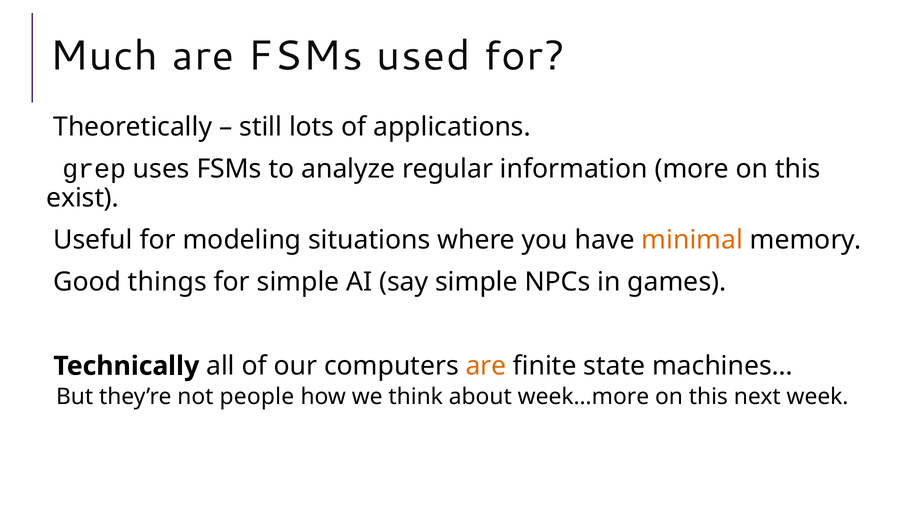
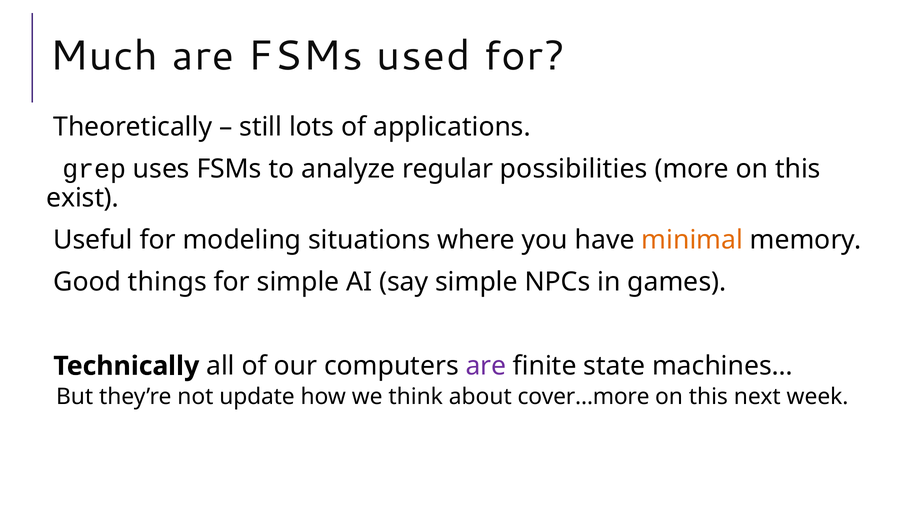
information: information -> possibilities
are at (486, 366) colour: orange -> purple
people: people -> update
week…more: week…more -> cover…more
